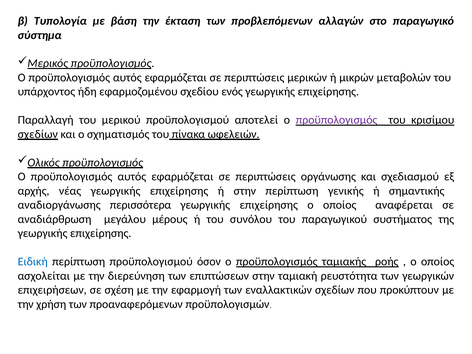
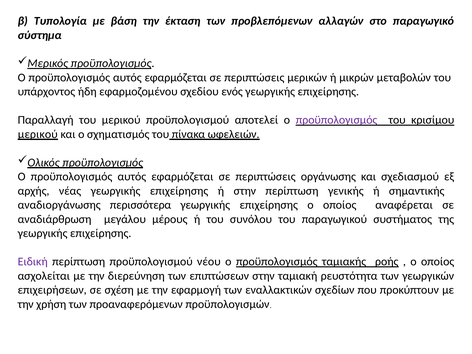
σχεδίων at (38, 134): σχεδίων -> μερικού
Ειδική colour: blue -> purple
όσον: όσον -> νέου
